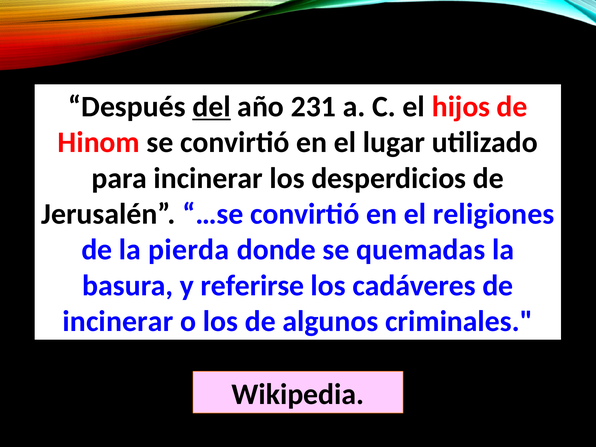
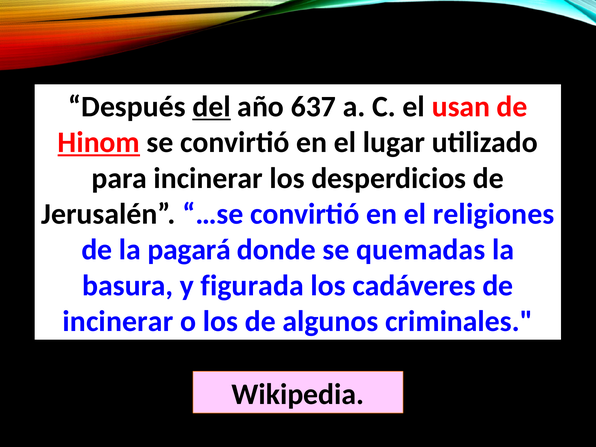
231: 231 -> 637
hijos: hijos -> usan
Hinom underline: none -> present
pierda: pierda -> pagará
referirse: referirse -> figurada
